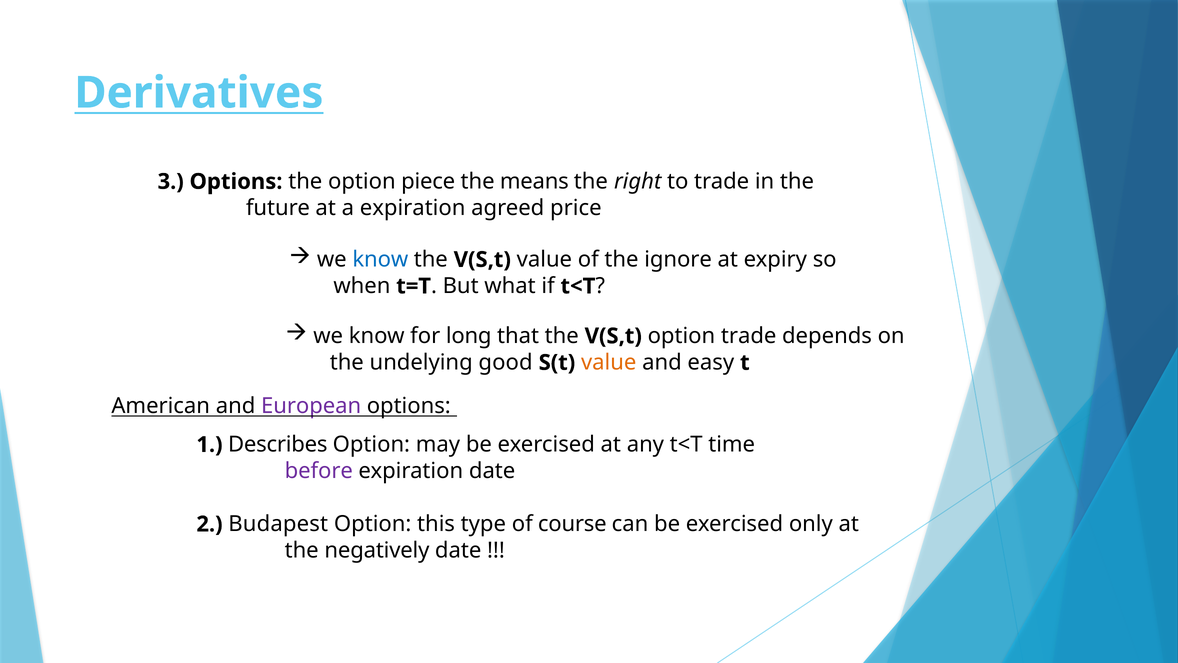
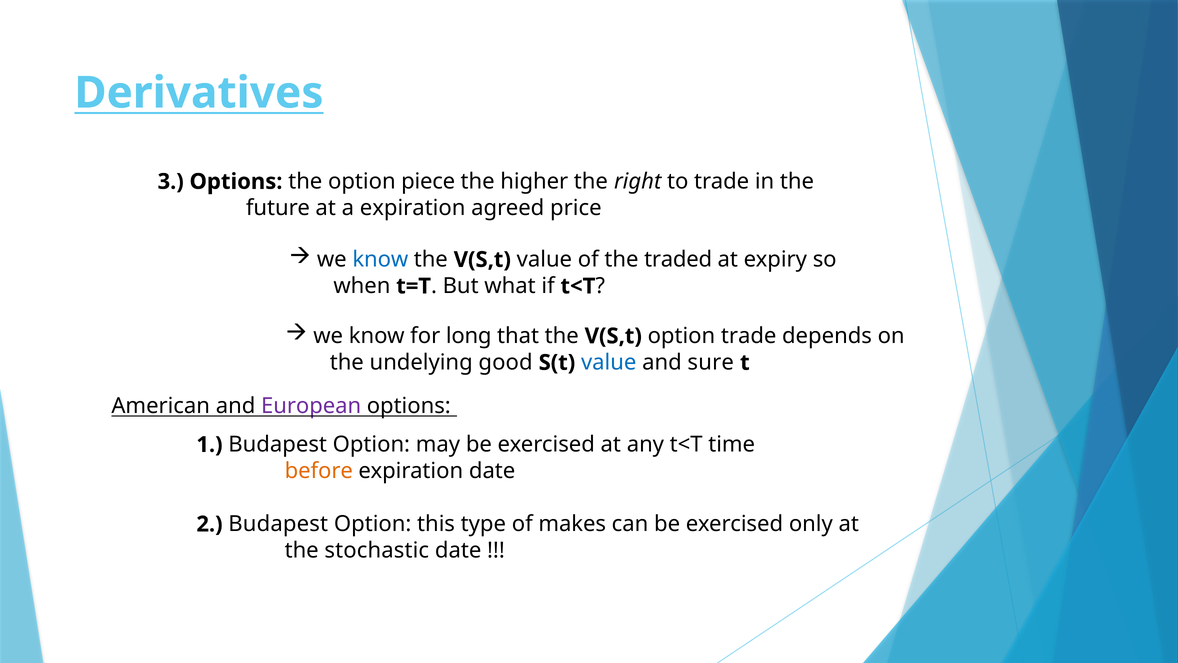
means: means -> higher
ignore: ignore -> traded
value at (609, 362) colour: orange -> blue
easy: easy -> sure
1 Describes: Describes -> Budapest
before colour: purple -> orange
course: course -> makes
negatively: negatively -> stochastic
